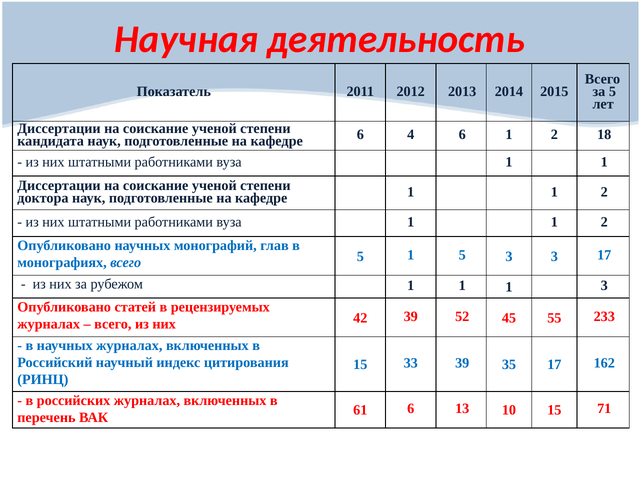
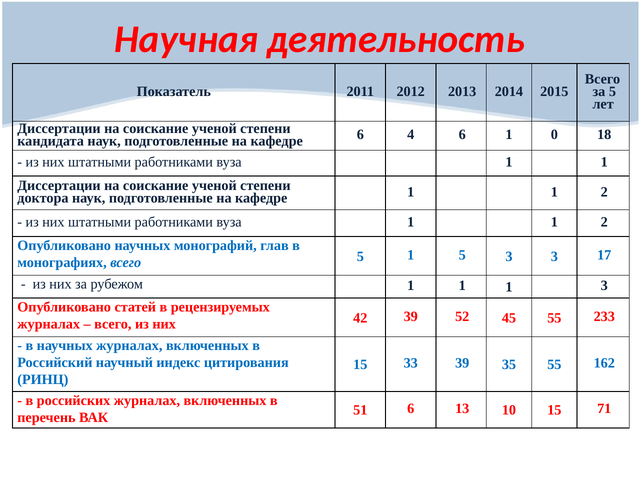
6 1 2: 2 -> 0
35 17: 17 -> 55
61: 61 -> 51
